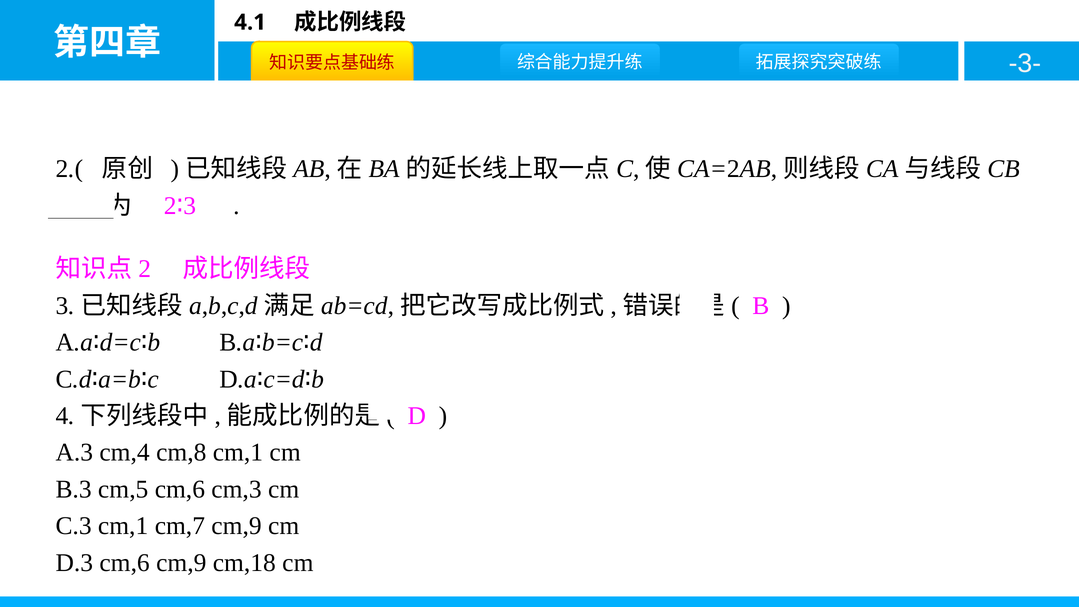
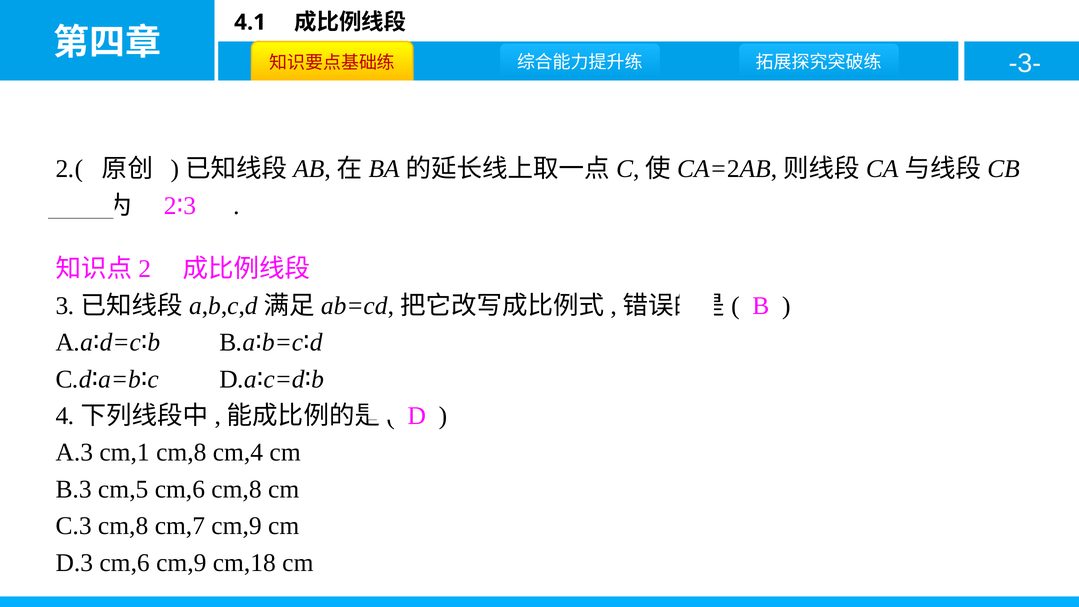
cm,4: cm,4 -> cm,1
cm,8 cm,1: cm,1 -> cm,4
cm,6 cm,3: cm,3 -> cm,8
C.3 cm,1: cm,1 -> cm,8
